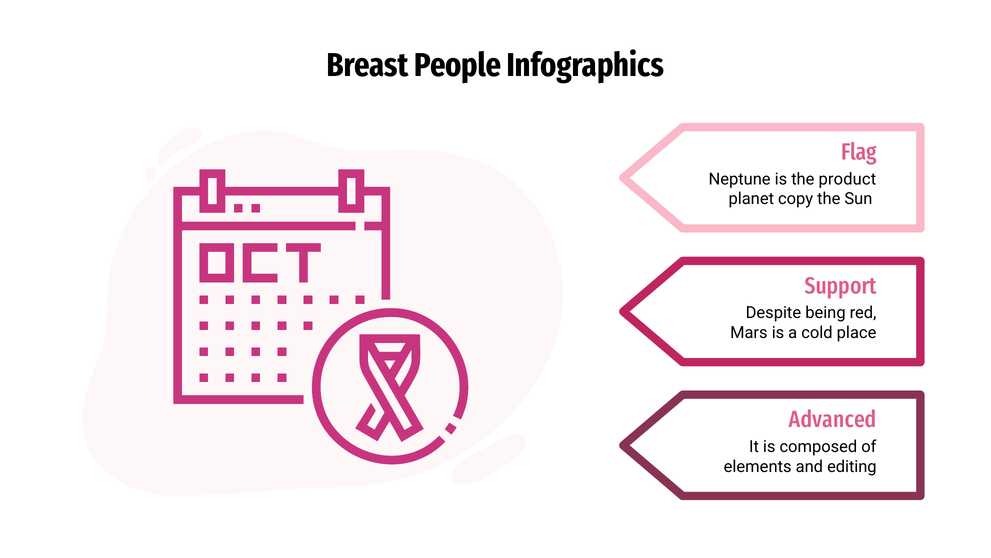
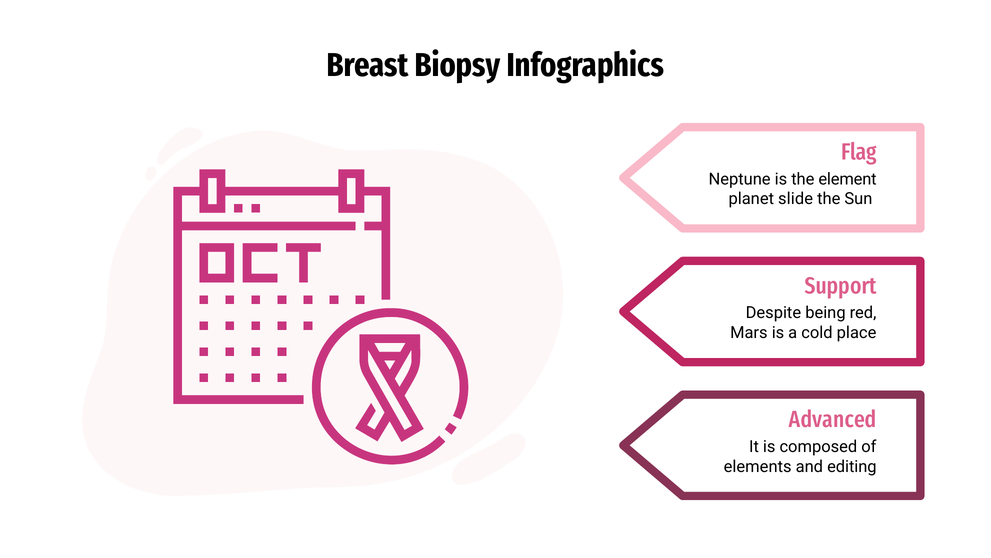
People: People -> Biopsy
product: product -> element
copy: copy -> slide
